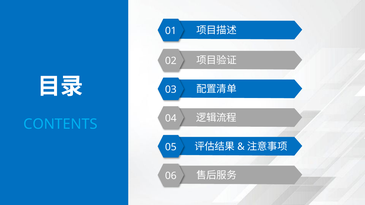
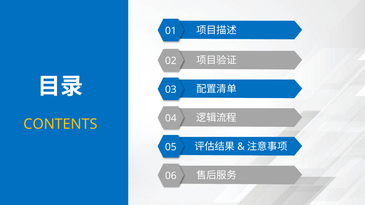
CONTENTS colour: light blue -> yellow
